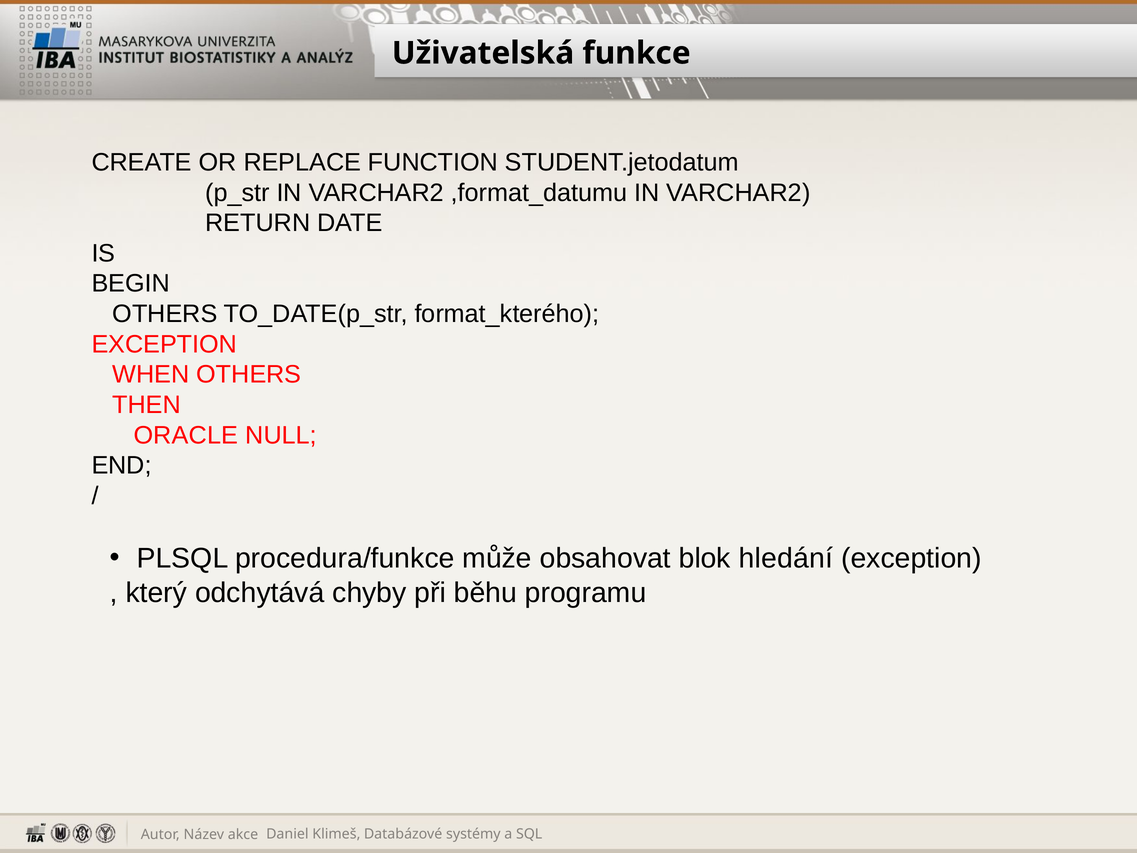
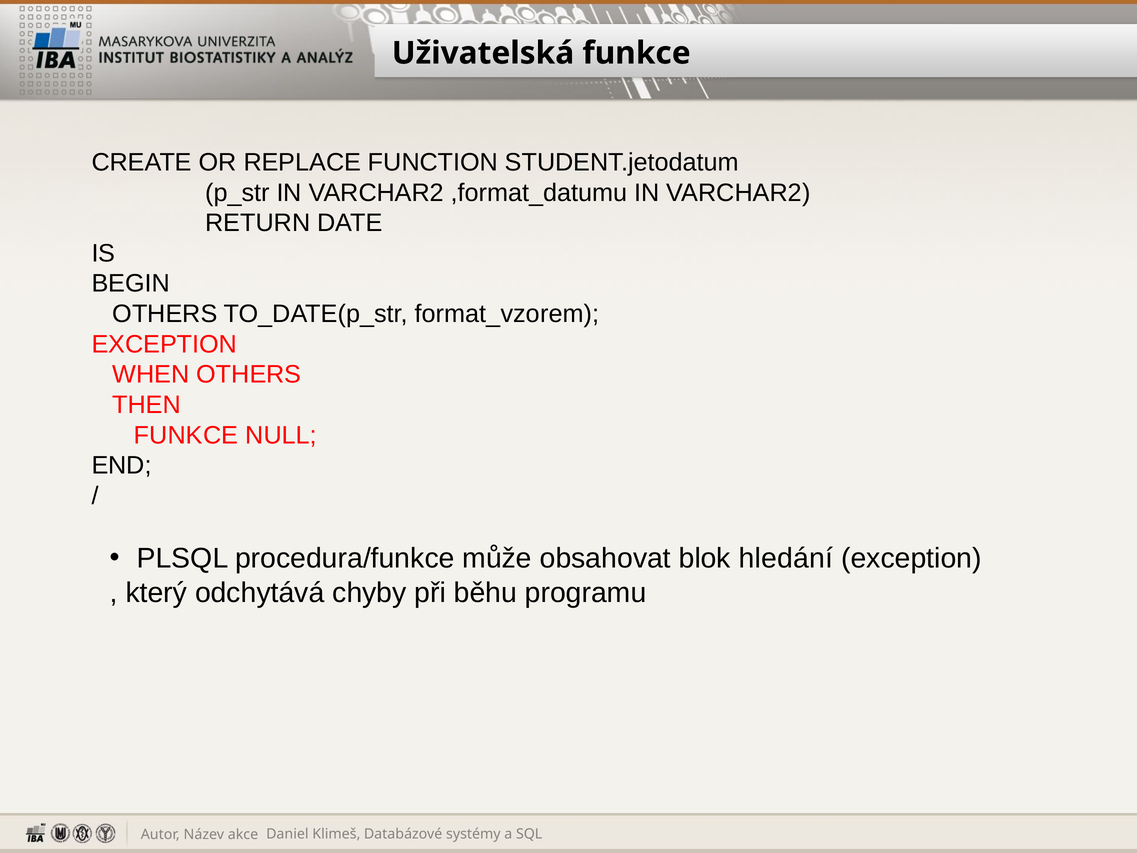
format_kterého: format_kterého -> format_vzorem
ORACLE at (186, 435): ORACLE -> FUNKCE
